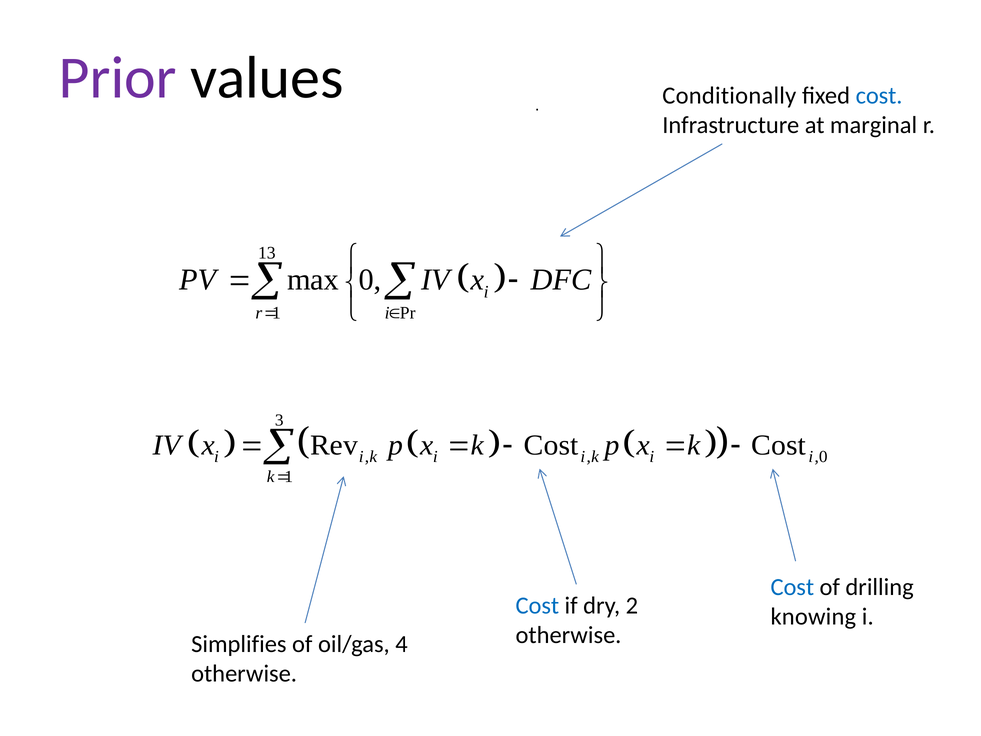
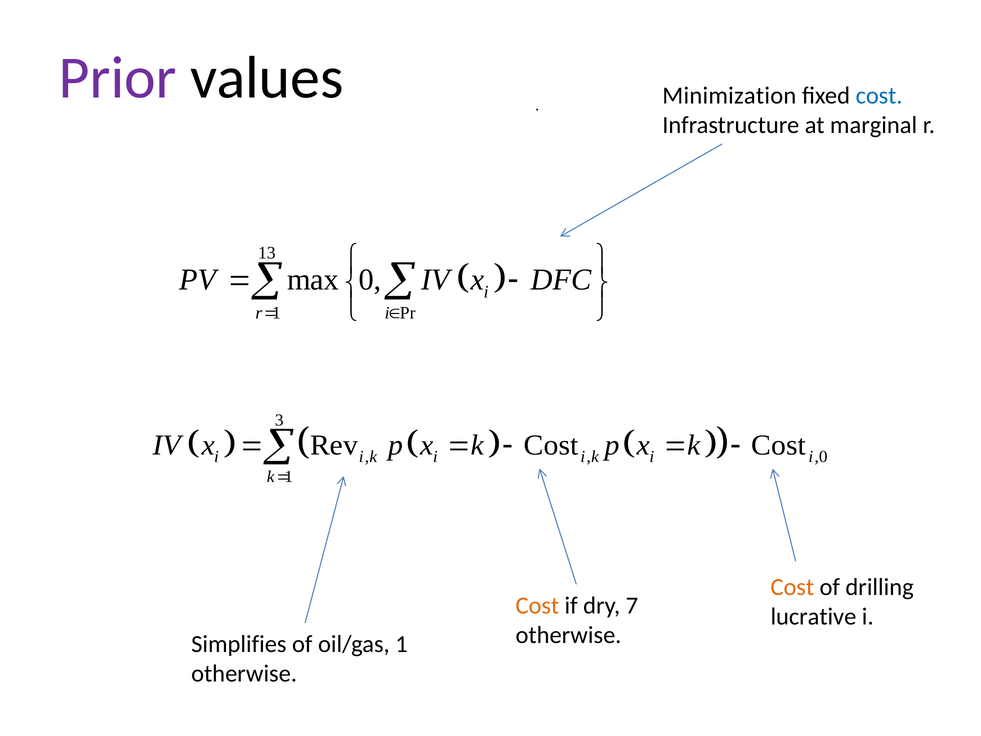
Conditionally: Conditionally -> Minimization
Cost at (792, 587) colour: blue -> orange
Cost at (537, 605) colour: blue -> orange
2: 2 -> 7
knowing: knowing -> lucrative
oil/gas 4: 4 -> 1
